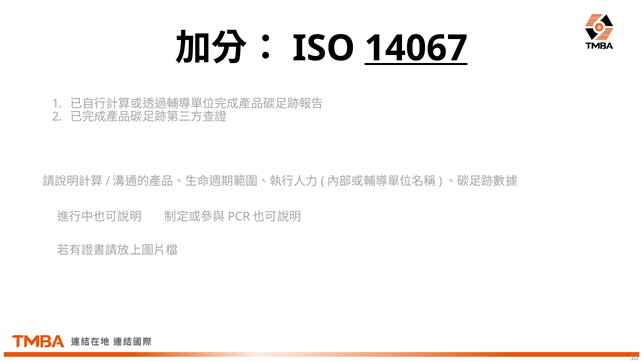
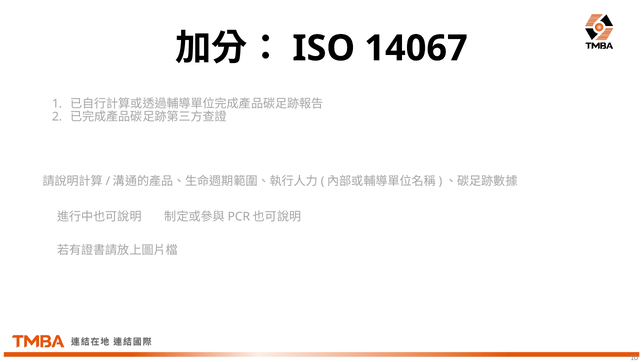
14067 underline: present -> none
